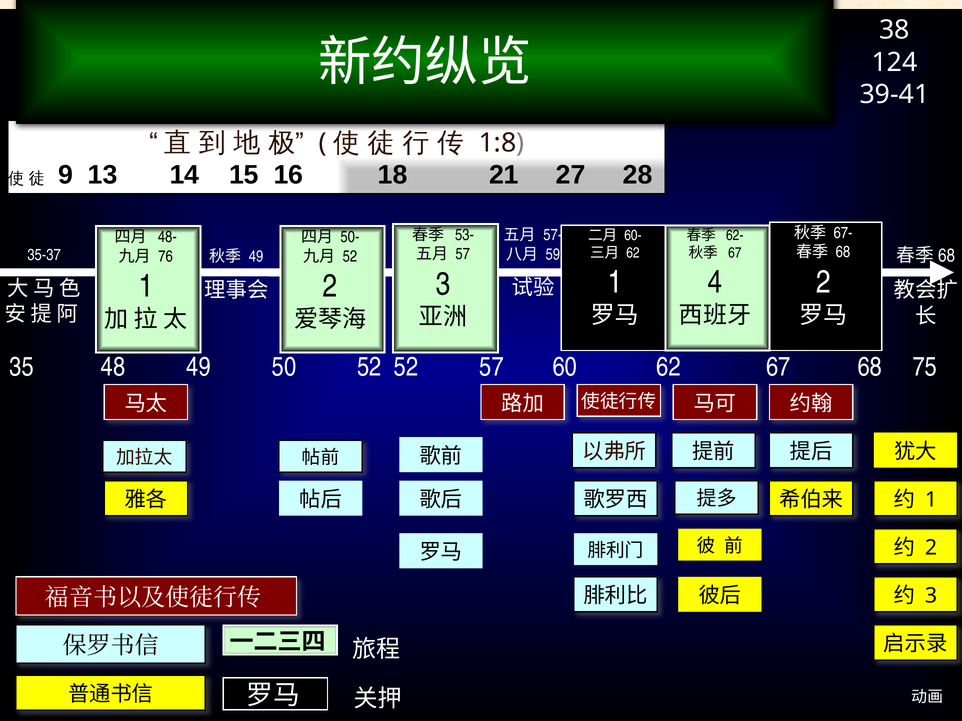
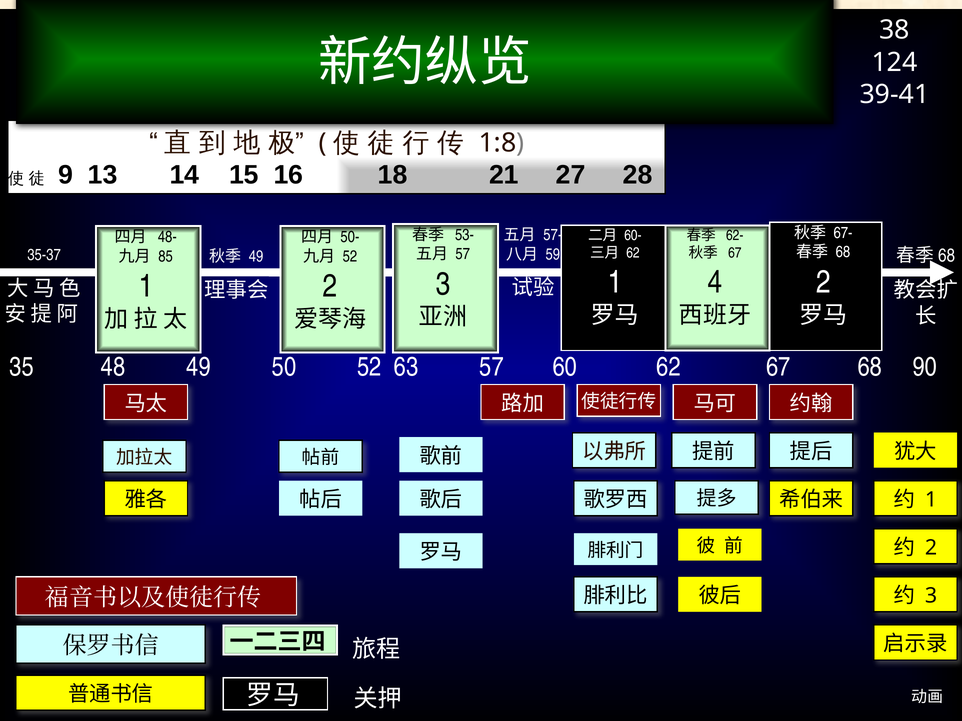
76: 76 -> 85
52 52: 52 -> 63
75: 75 -> 90
